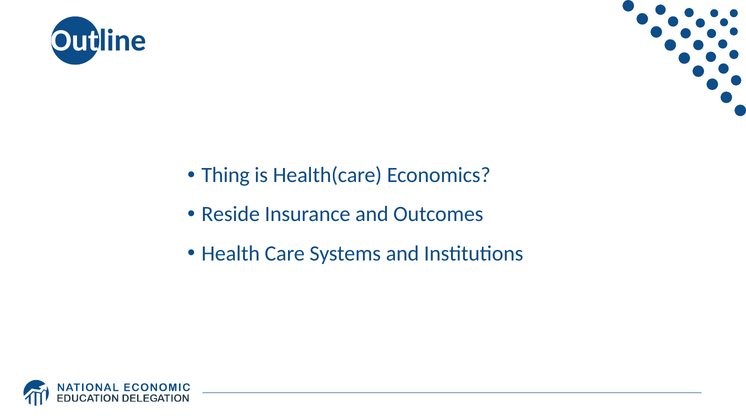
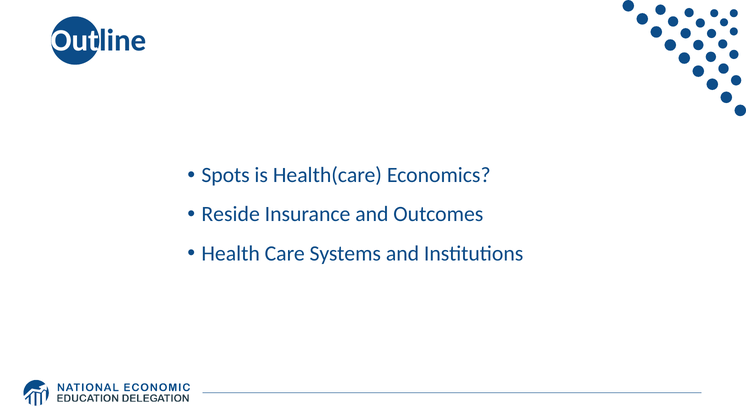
Thing: Thing -> Spots
